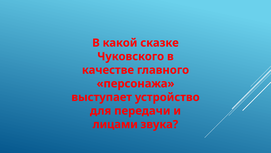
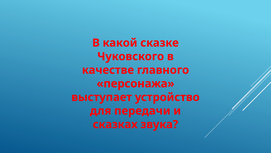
лицами: лицами -> сказках
